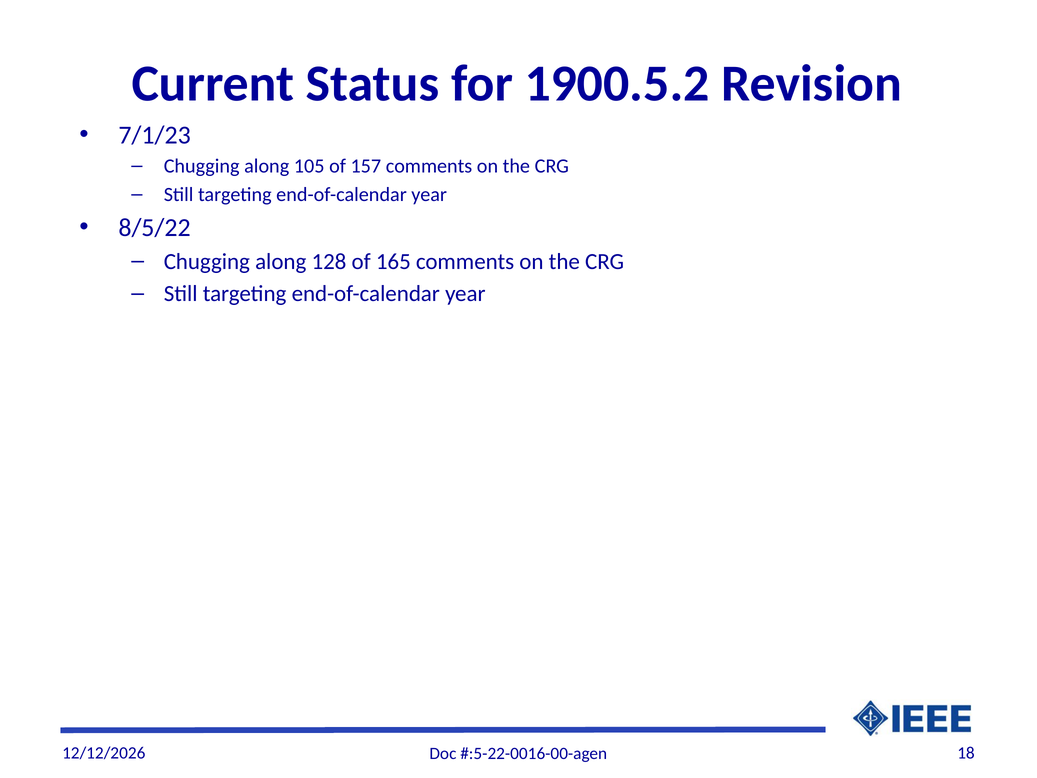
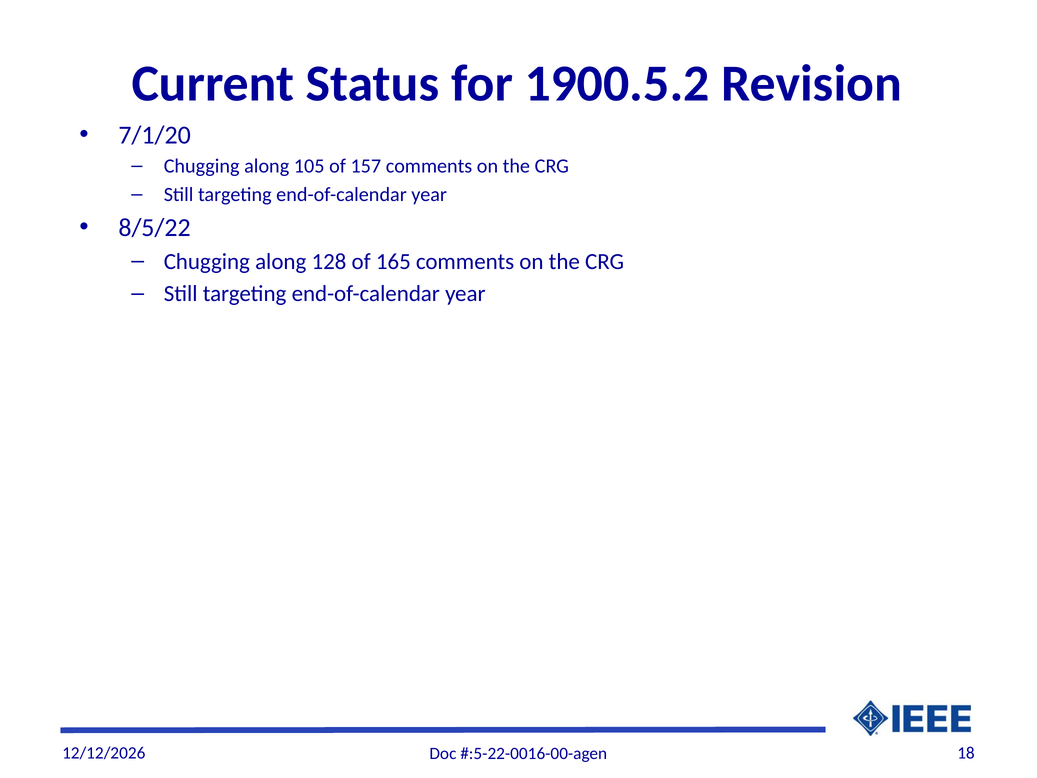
7/1/23: 7/1/23 -> 7/1/20
